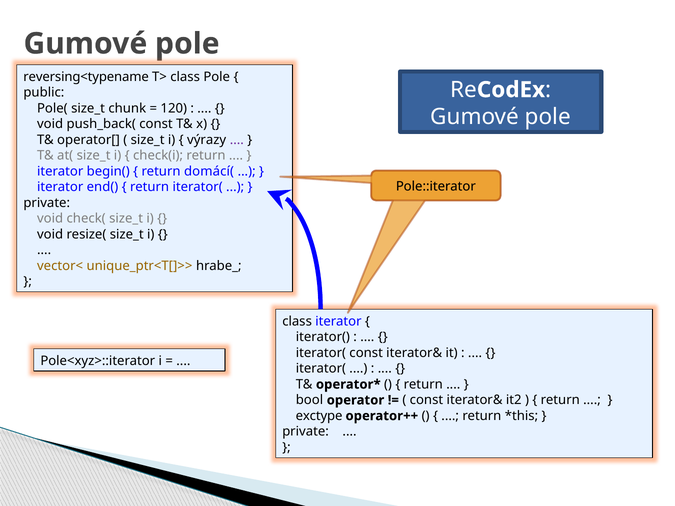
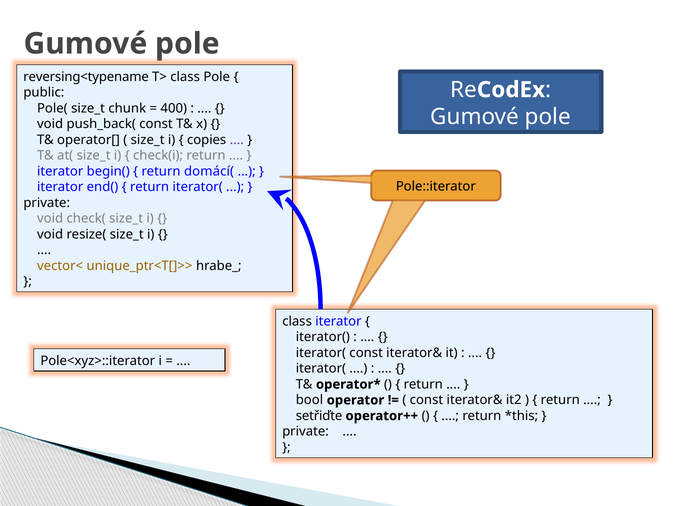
120: 120 -> 400
výrazy: výrazy -> copies
exctype: exctype -> setřiďte
